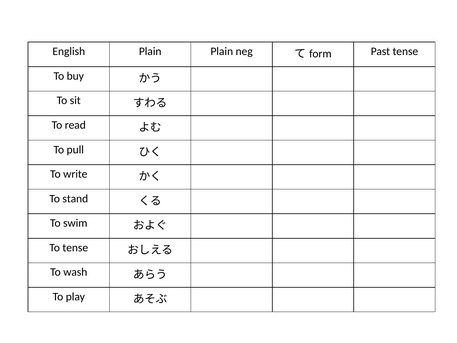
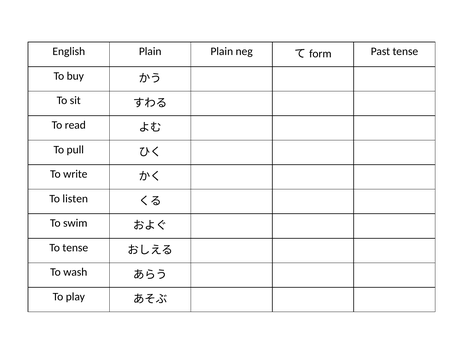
stand: stand -> listen
